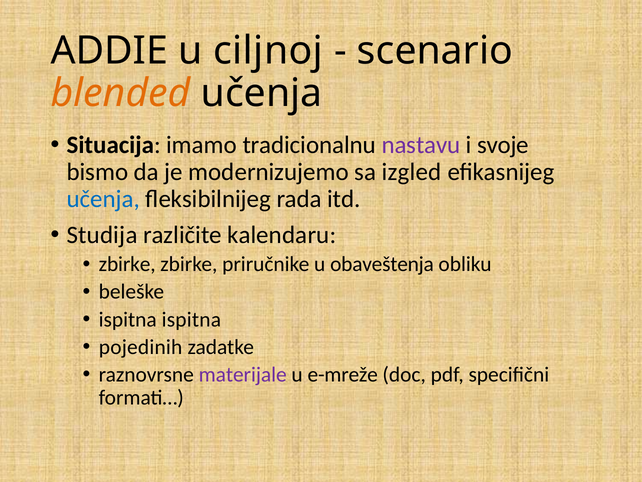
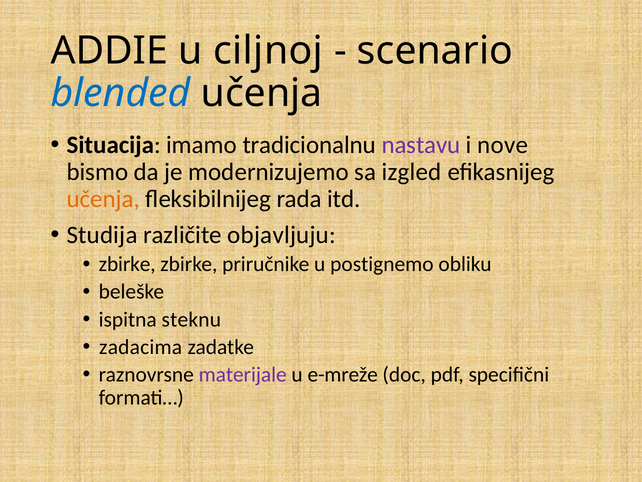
blended colour: orange -> blue
svoje: svoje -> nove
učenja at (103, 199) colour: blue -> orange
kalendaru: kalendaru -> objavljuju
obaveštenja: obaveštenja -> postignemo
ispitna ispitna: ispitna -> steknu
pojedinih: pojedinih -> zadacima
